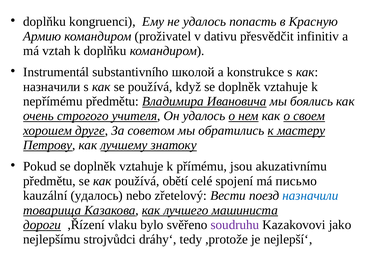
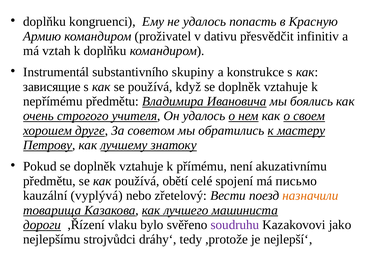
школой: школой -> skupiny
назначили at (52, 87): назначили -> зависящие
jsou: jsou -> není
kauzální удалось: удалось -> vyplývá
назначили at (310, 196) colour: blue -> orange
